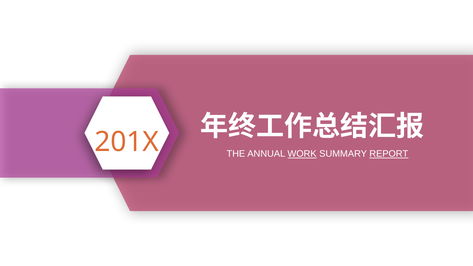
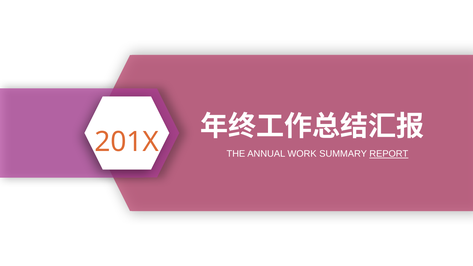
WORK underline: present -> none
